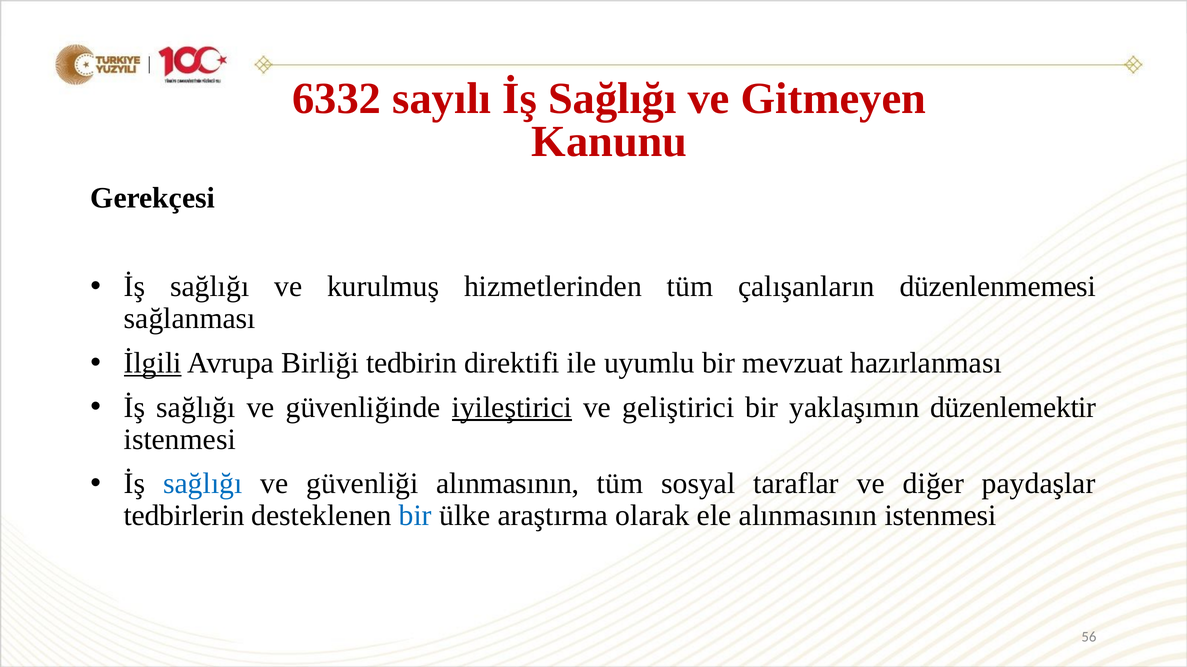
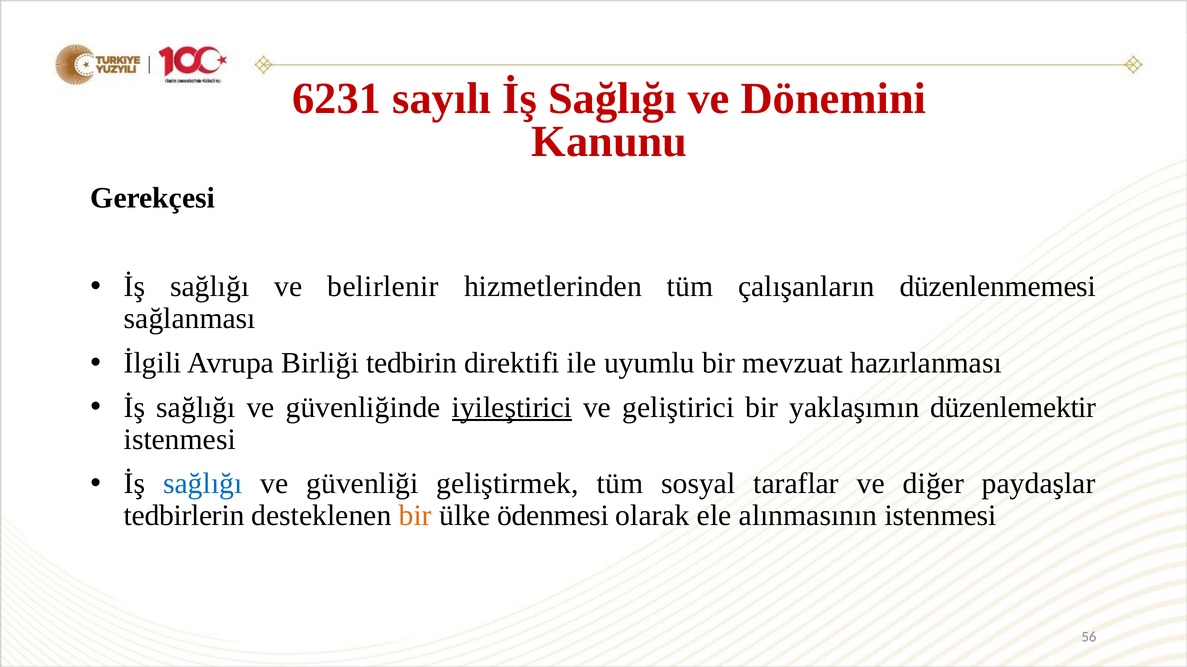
6332: 6332 -> 6231
Gitmeyen: Gitmeyen -> Dönemini
kurulmuş: kurulmuş -> belirlenir
İlgili underline: present -> none
güvenliği alınmasının: alınmasının -> geliştirmek
bir at (415, 516) colour: blue -> orange
araştırma: araştırma -> ödenmesi
